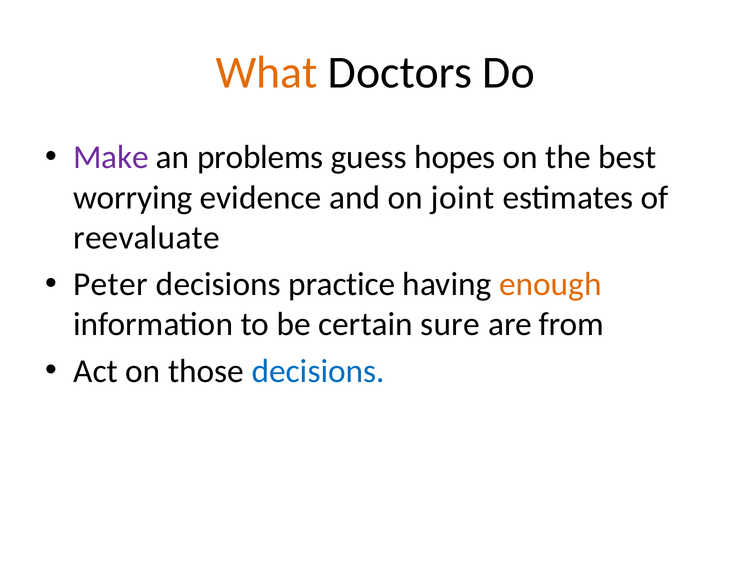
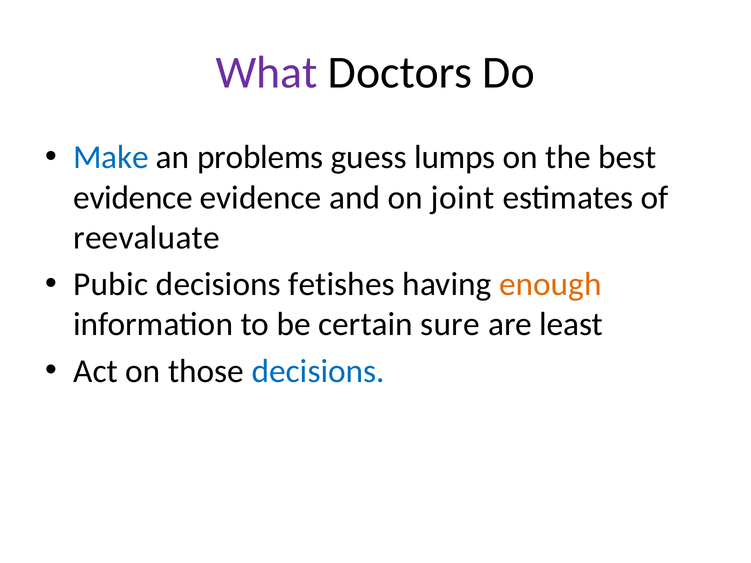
What colour: orange -> purple
Make colour: purple -> blue
hopes: hopes -> lumps
worrying at (133, 198): worrying -> evidence
Peter: Peter -> Pubic
practice: practice -> fetishes
from: from -> least
